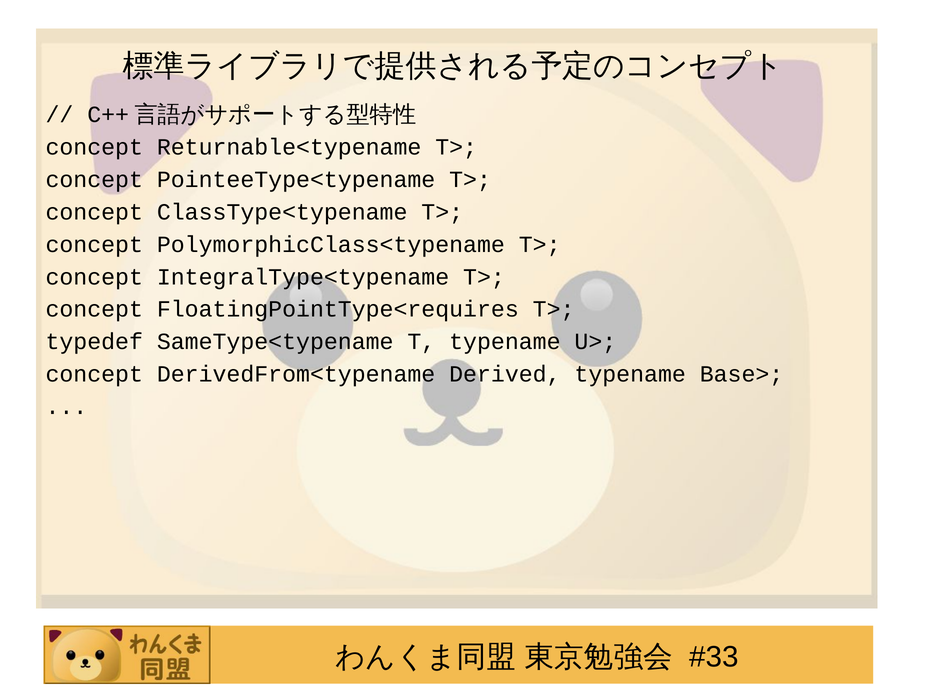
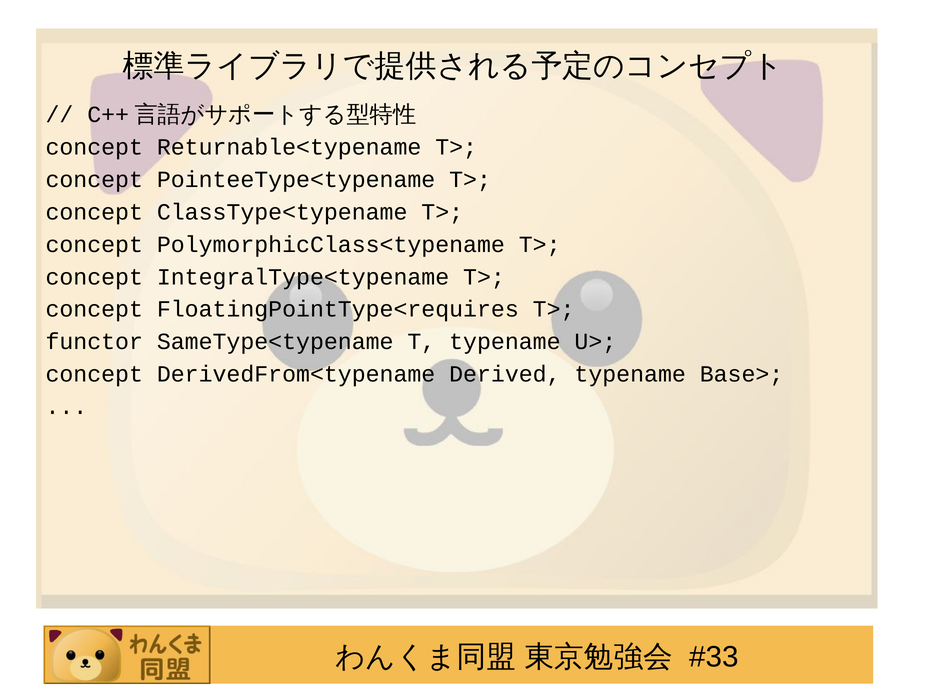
typedef: typedef -> functor
